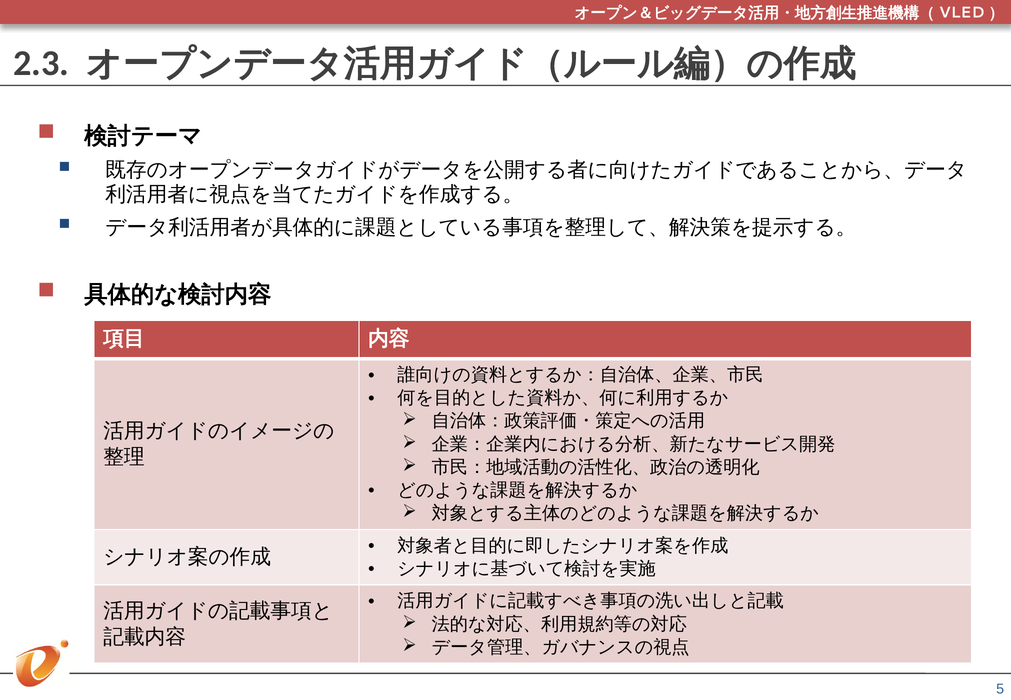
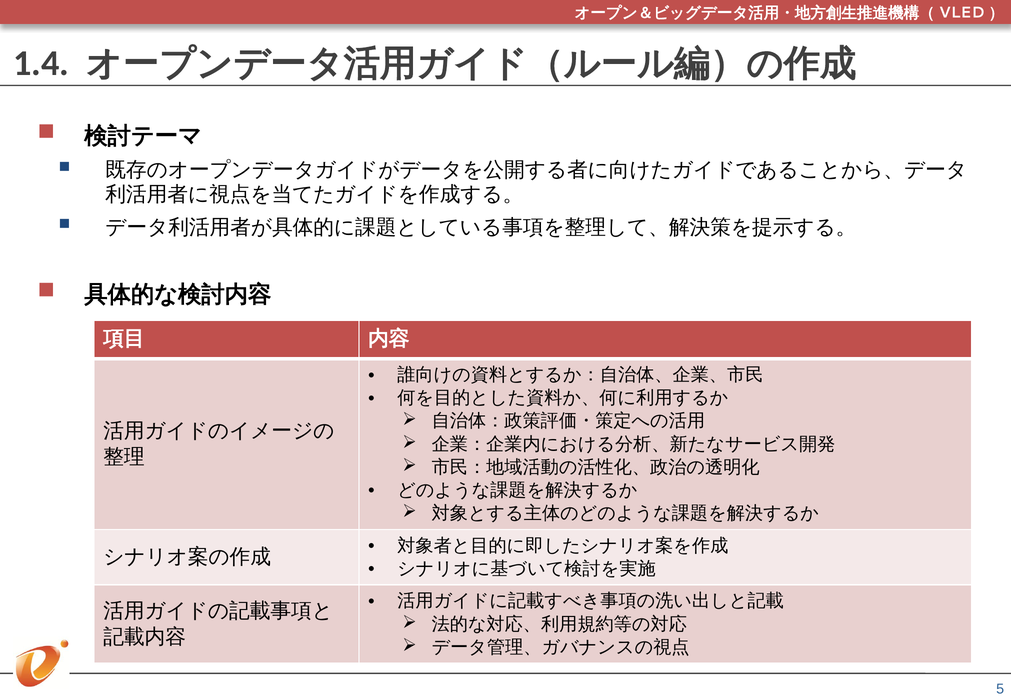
2.3: 2.3 -> 1.4
